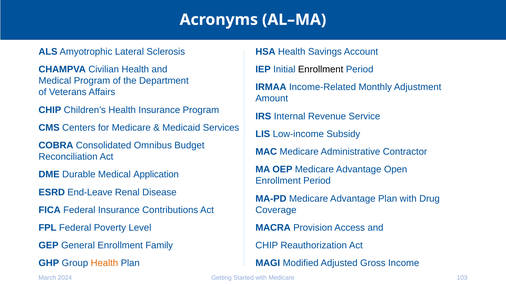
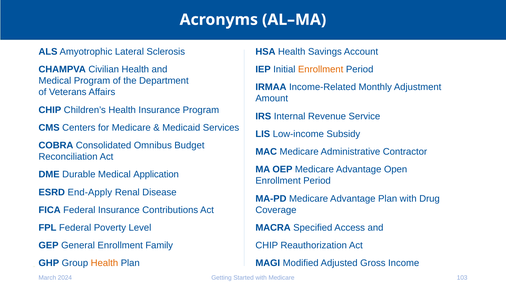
Enrollment at (321, 69) colour: black -> orange
End-Leave: End-Leave -> End-Apply
Provision: Provision -> Specified
